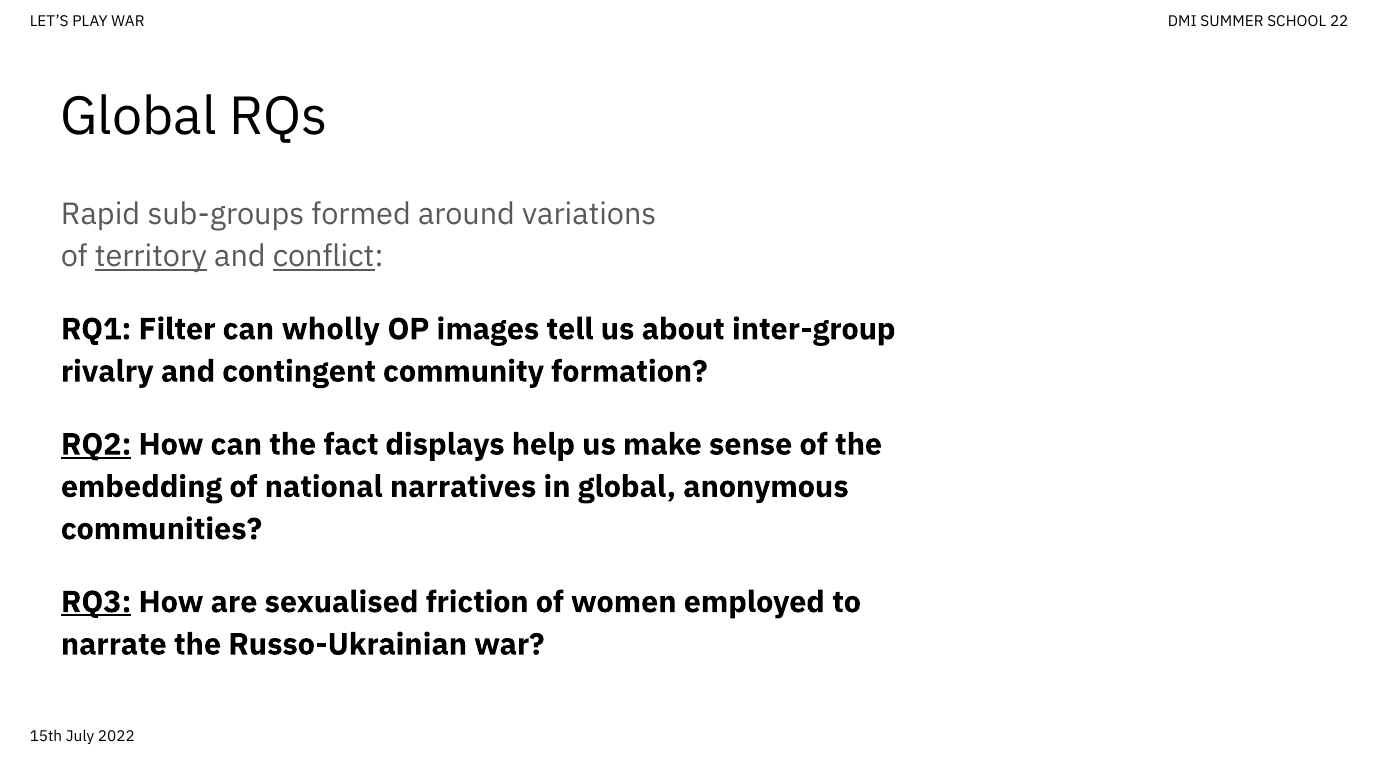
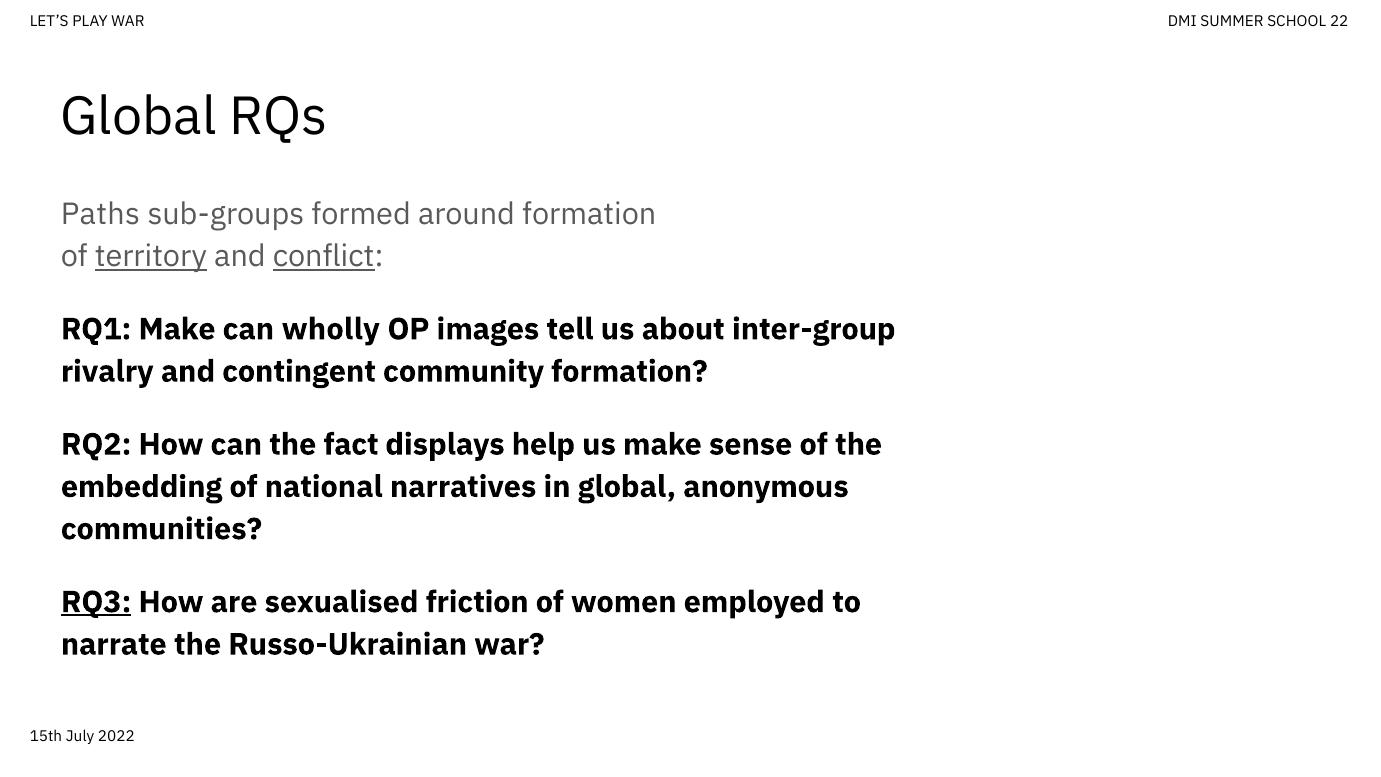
Rapid: Rapid -> Paths
around variations: variations -> formation
RQ1 Filter: Filter -> Make
RQ2 underline: present -> none
